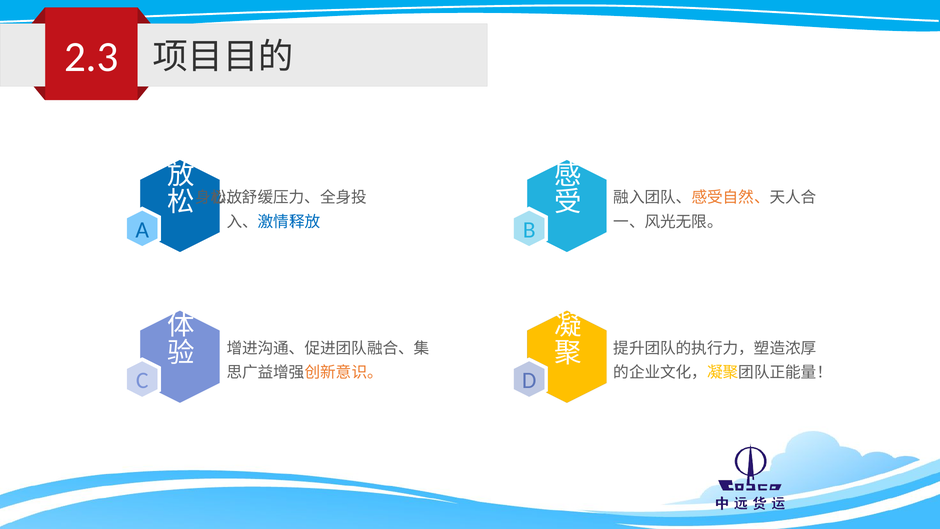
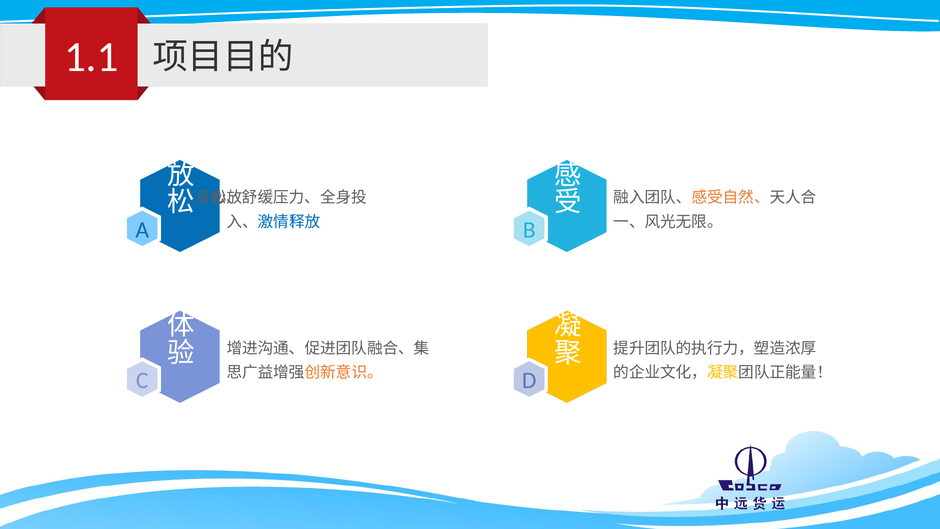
2.3: 2.3 -> 1.1
